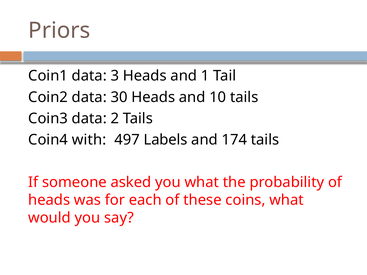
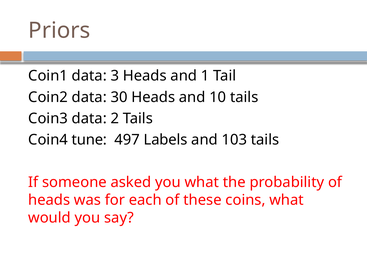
with: with -> tune
174: 174 -> 103
